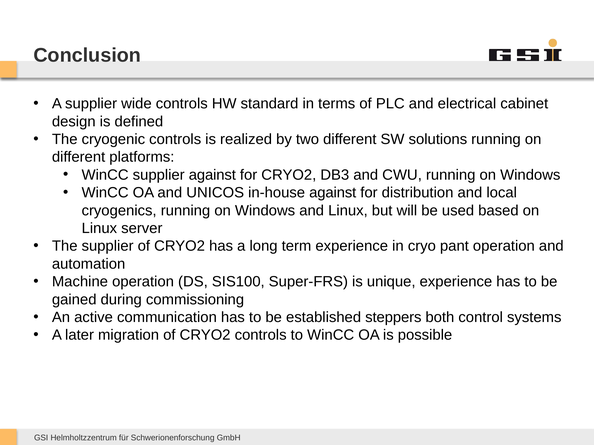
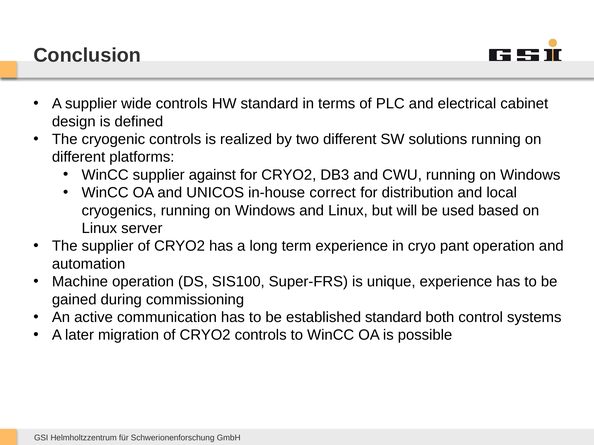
in-house against: against -> correct
established steppers: steppers -> standard
